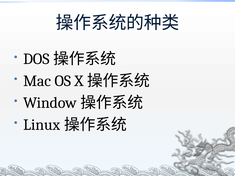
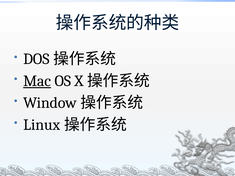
Mac underline: none -> present
